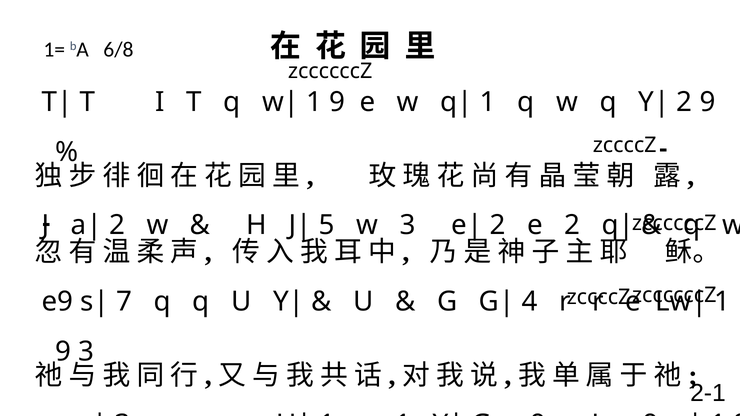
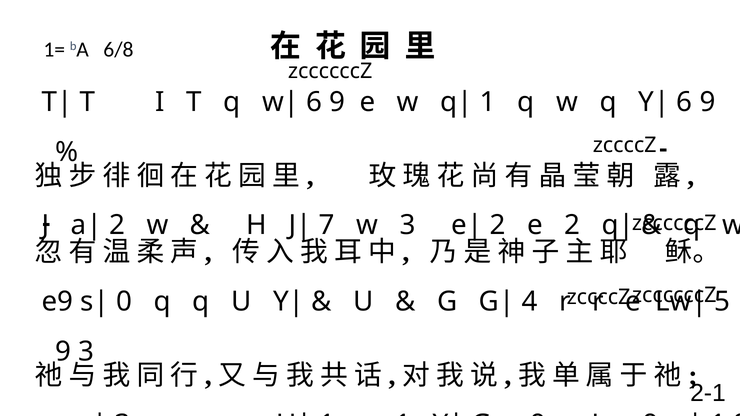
1 at (314, 102): 1 -> 6
2 at (684, 102): 2 -> 6
5: 5 -> 7
7: 7 -> 0
1 at (722, 302): 1 -> 5
